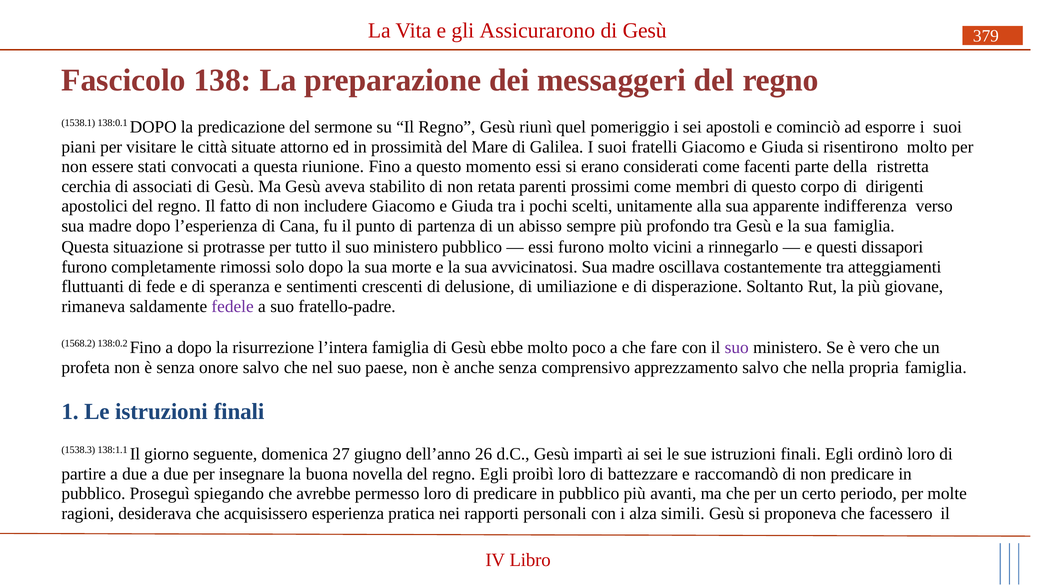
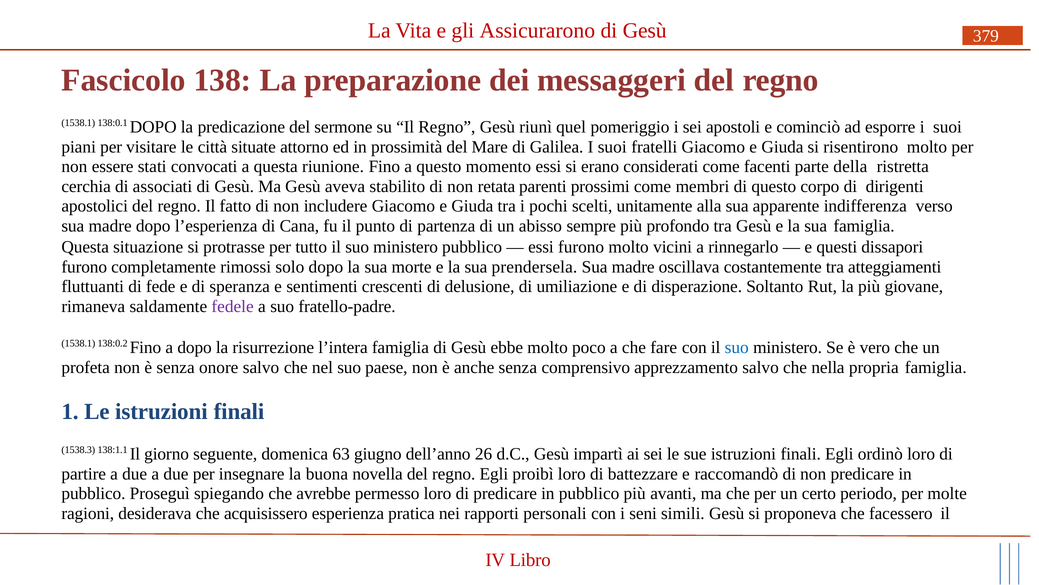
avvicinatosi: avvicinatosi -> prendersela
1568.2 at (78, 344): 1568.2 -> 1538.1
suo at (737, 348) colour: purple -> blue
27: 27 -> 63
alza: alza -> seni
